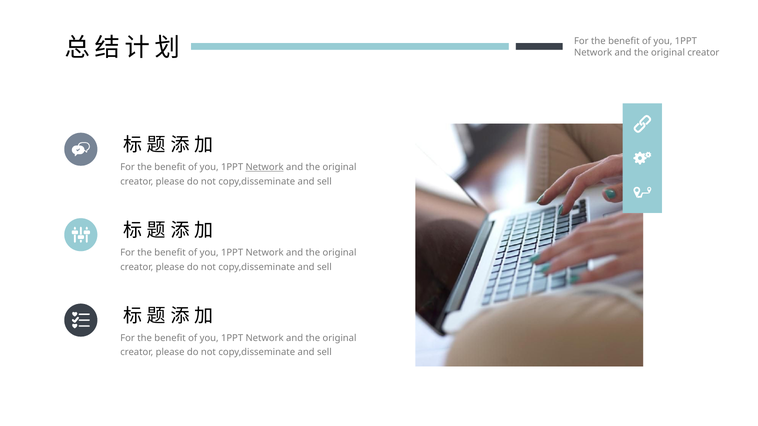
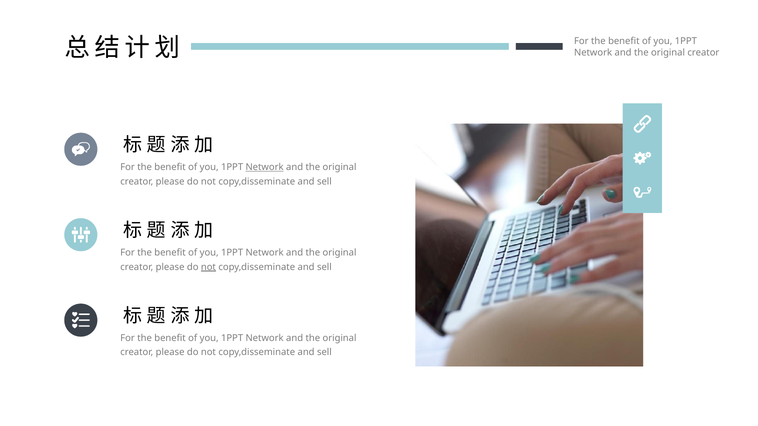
not at (208, 267) underline: none -> present
